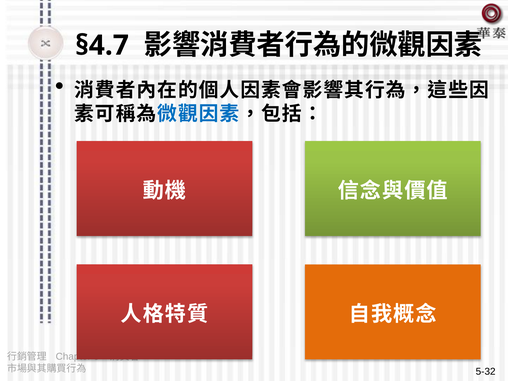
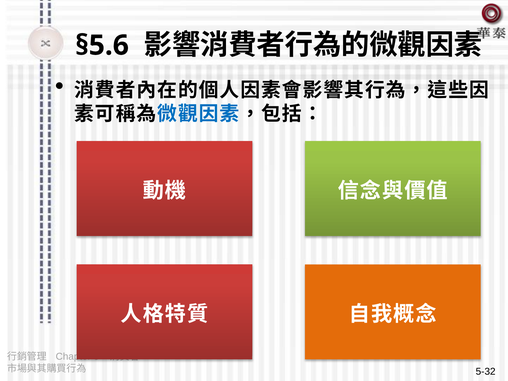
§4.7: §4.7 -> §5.6
